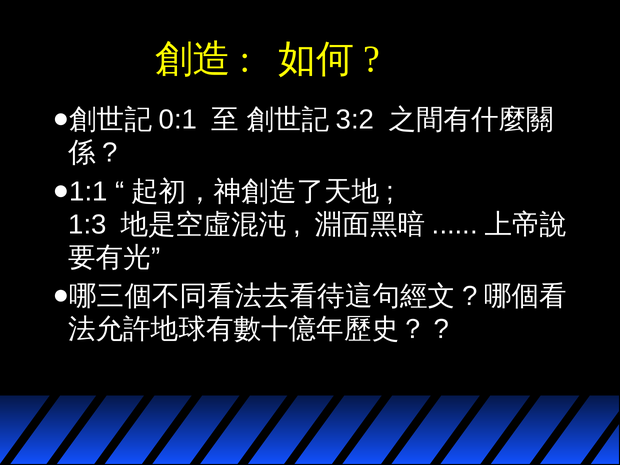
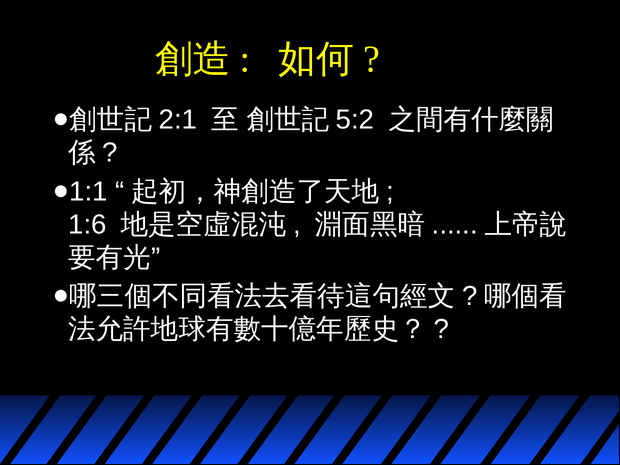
0:1: 0:1 -> 2:1
3:2: 3:2 -> 5:2
1:3: 1:3 -> 1:6
